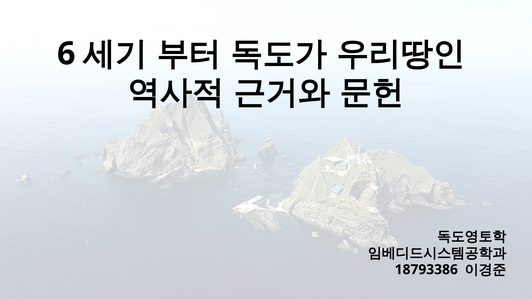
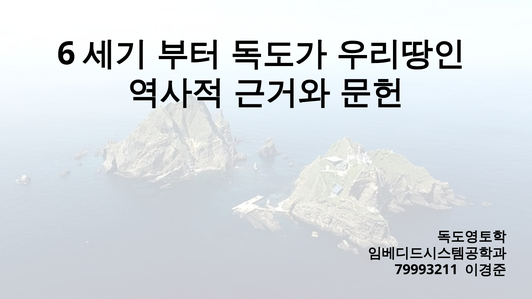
18793386: 18793386 -> 79993211
